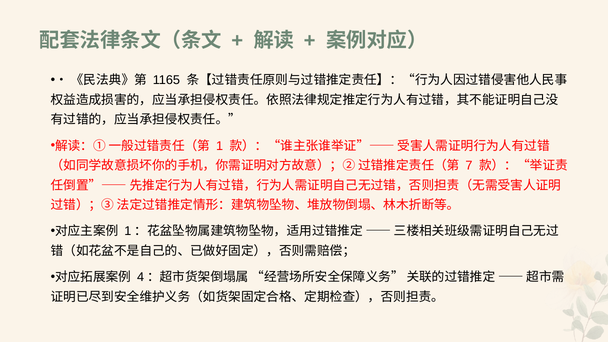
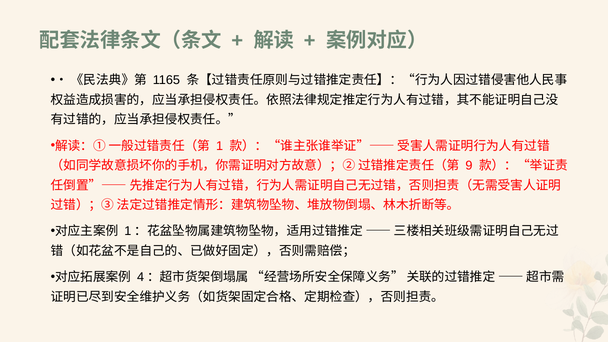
7: 7 -> 9
